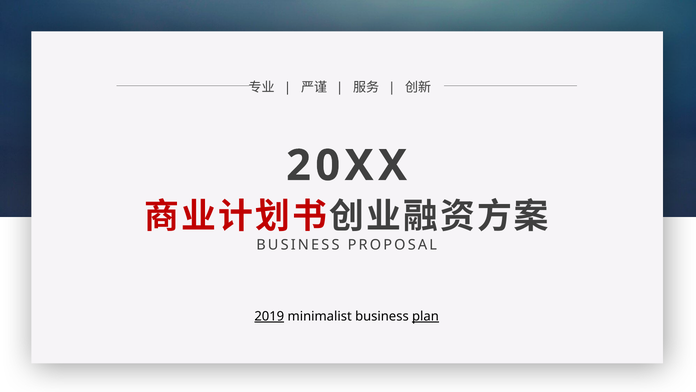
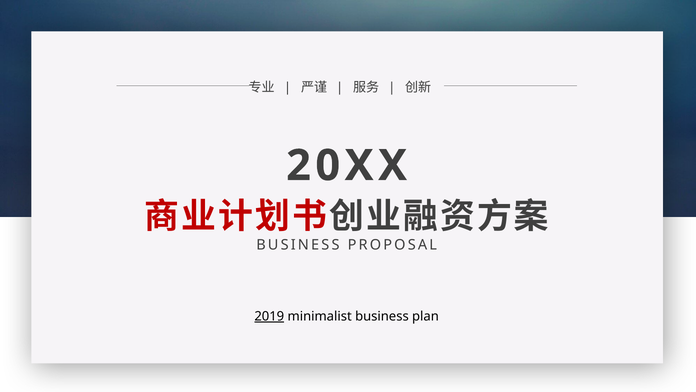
plan underline: present -> none
